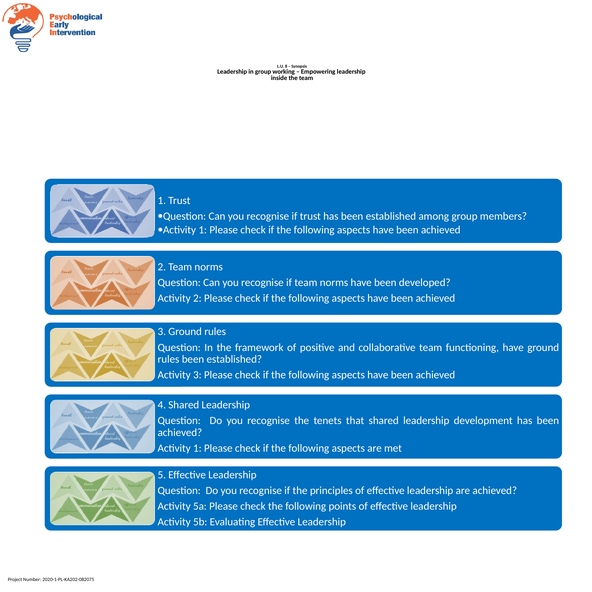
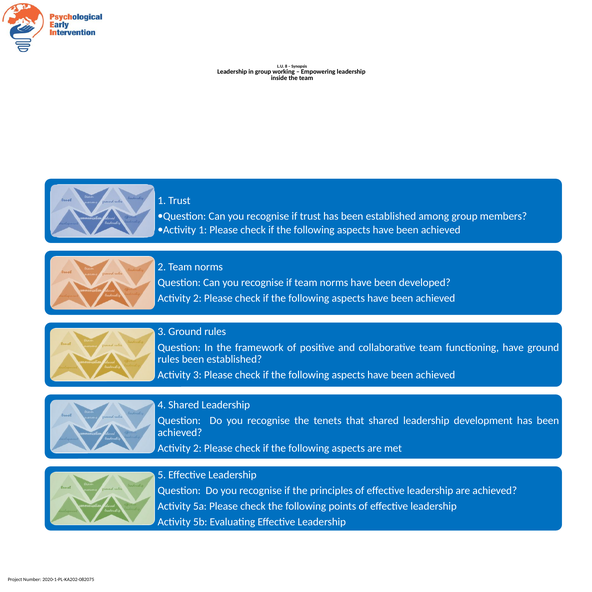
1 at (197, 448): 1 -> 2
